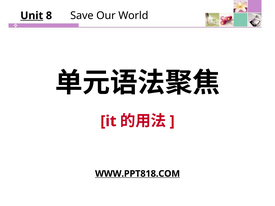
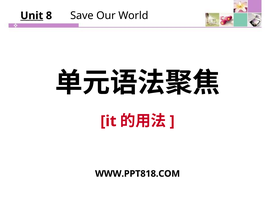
WWW.PPT818.COM underline: present -> none
